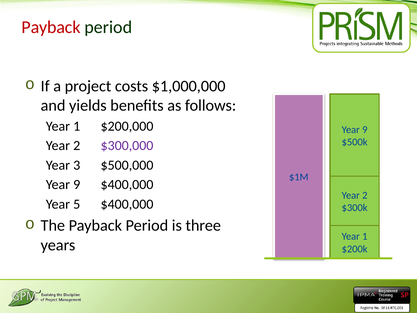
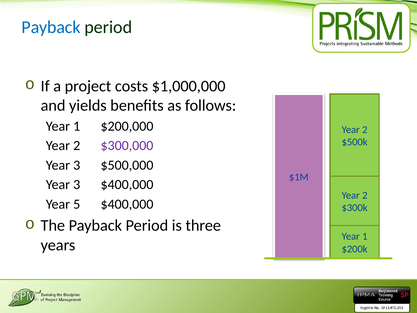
Payback at (51, 27) colour: red -> blue
9 at (365, 129): 9 -> 2
9 at (77, 184): 9 -> 3
